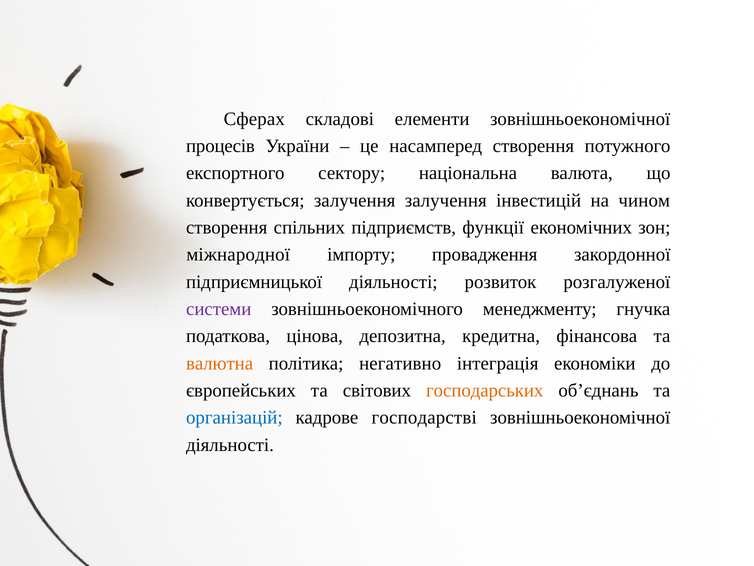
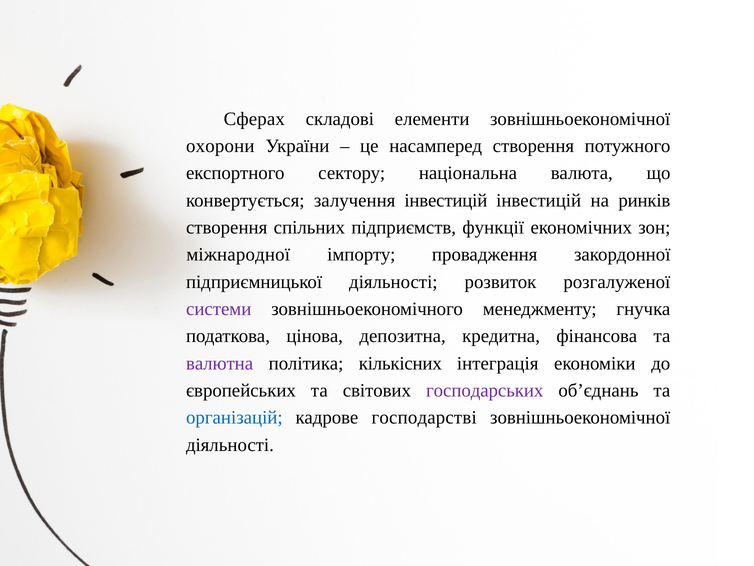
процесів: процесів -> охорони
залучення залучення: залучення -> інвестицій
чином: чином -> ринків
валютна colour: orange -> purple
негативно: негативно -> кількісних
господарських colour: orange -> purple
